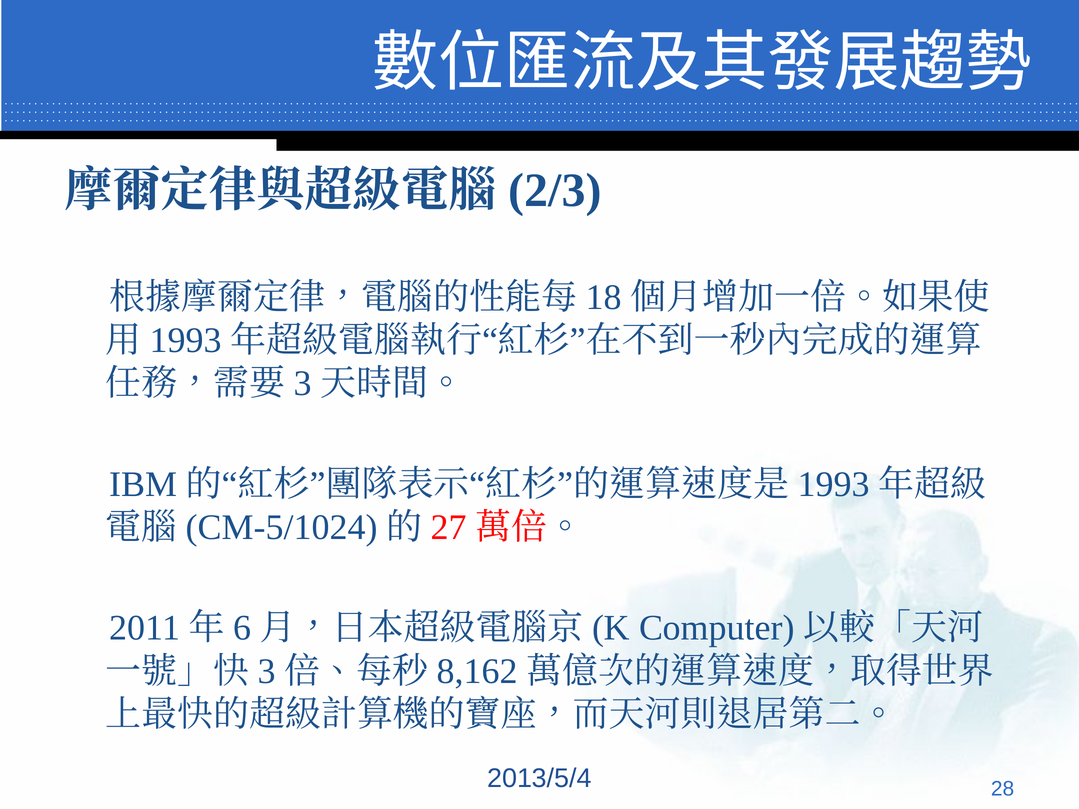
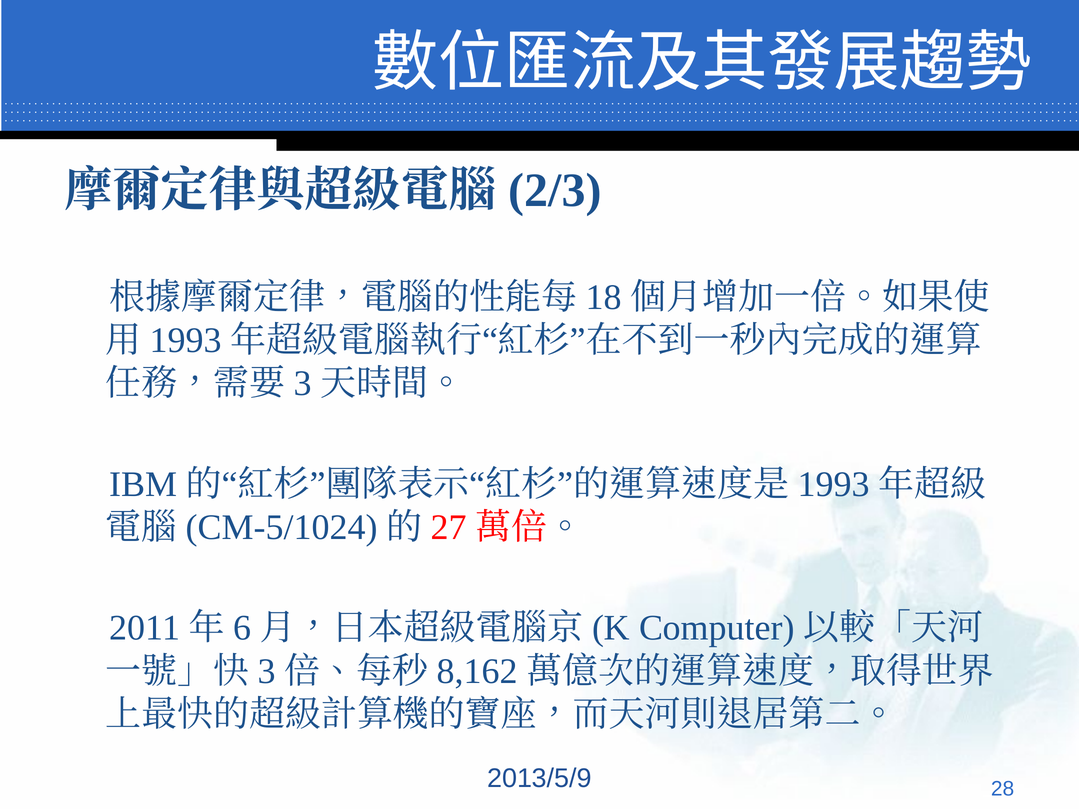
2013/5/4: 2013/5/4 -> 2013/5/9
